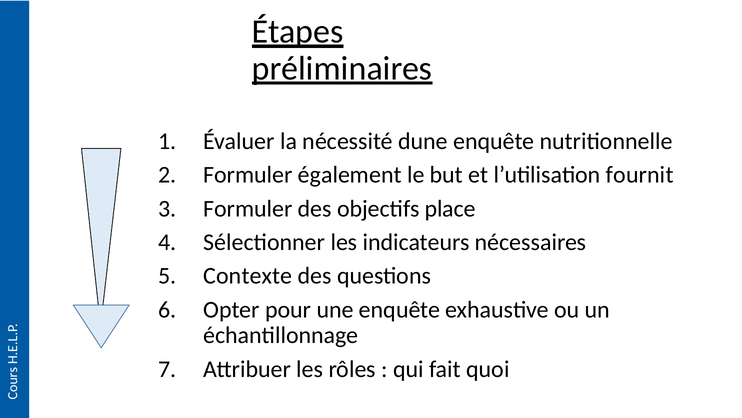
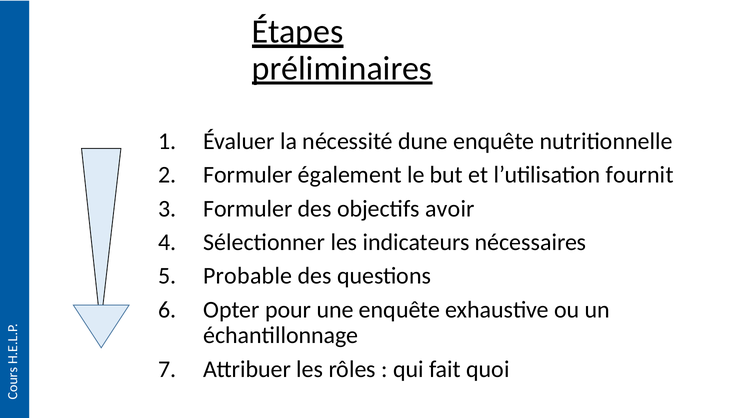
place: place -> avoir
Contexte: Contexte -> Probable
